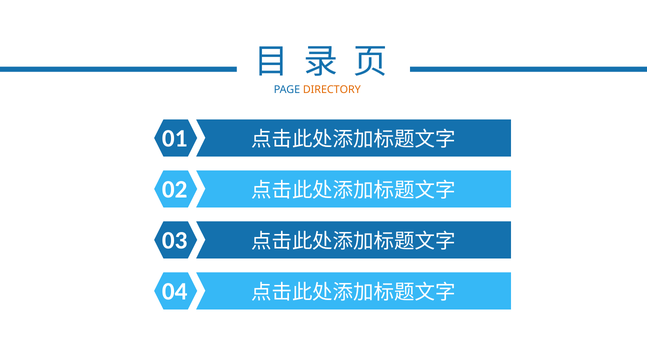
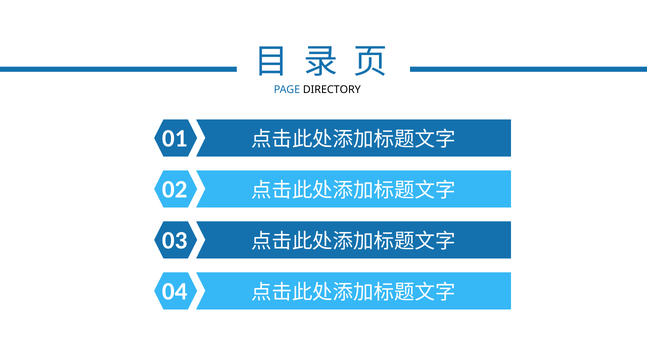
DIRECTORY colour: orange -> black
